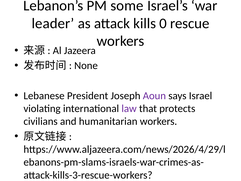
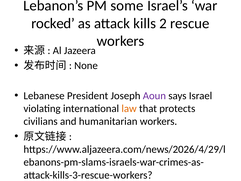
leader: leader -> rocked
0: 0 -> 2
law colour: purple -> orange
